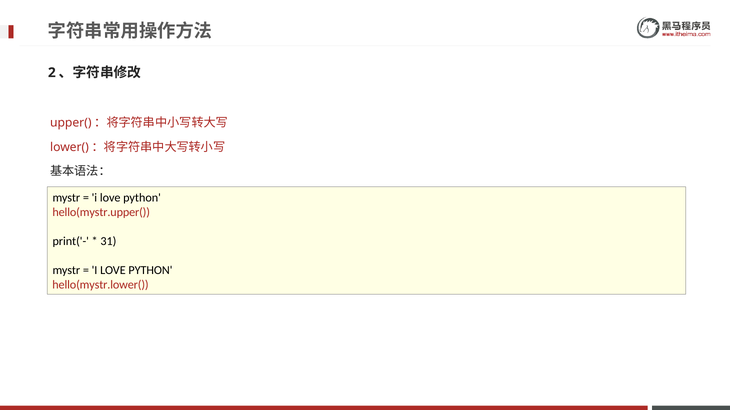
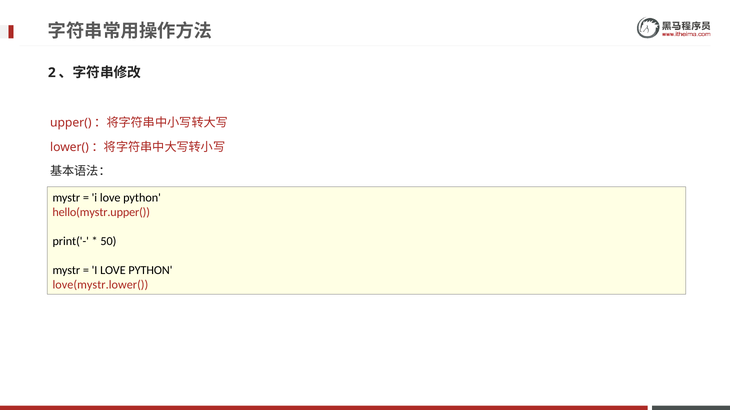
31: 31 -> 50
hello(mystr.lower(: hello(mystr.lower( -> love(mystr.lower(
